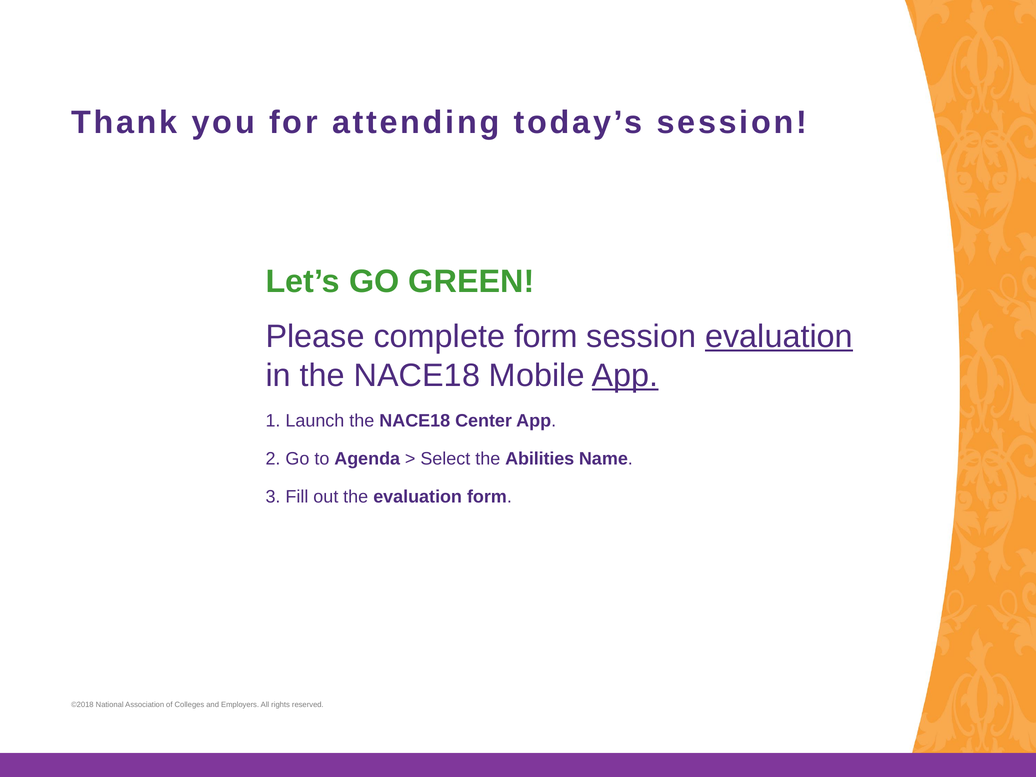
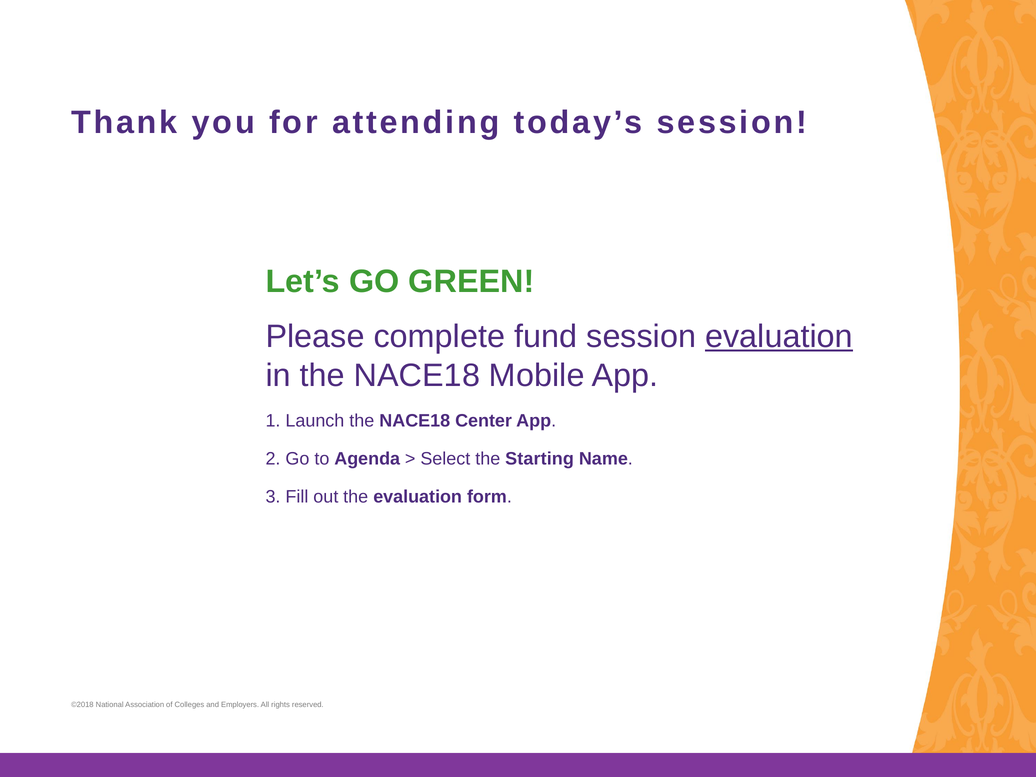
complete form: form -> fund
App at (625, 376) underline: present -> none
Abilities: Abilities -> Starting
